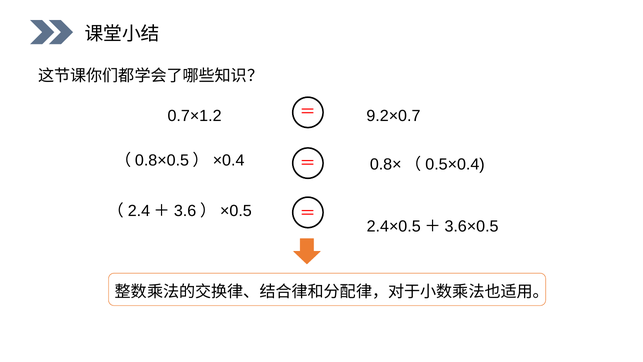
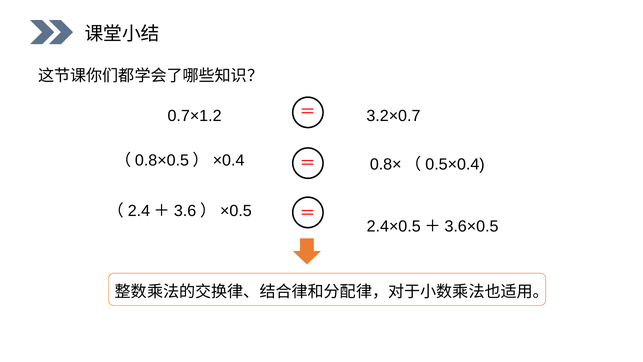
9.2×0.7: 9.2×0.7 -> 3.2×0.7
